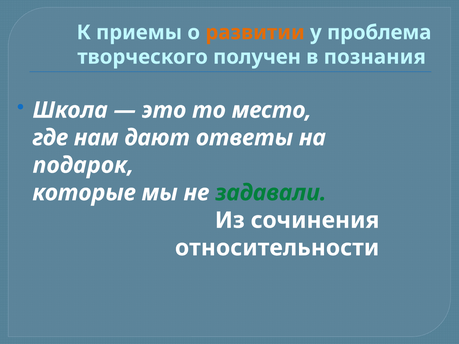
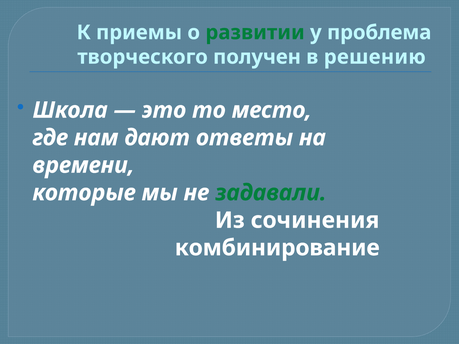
развитии colour: orange -> green
познания: познания -> решению
подарок: подарок -> времени
относительности: относительности -> комбинирование
